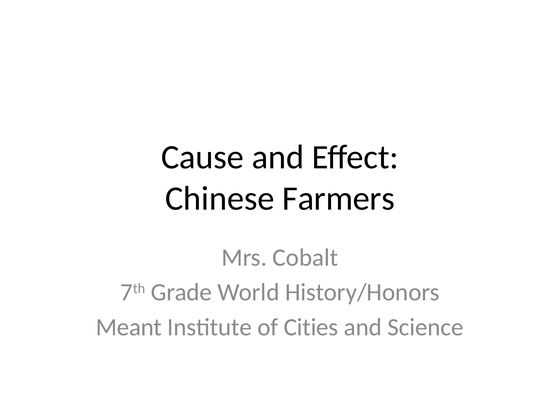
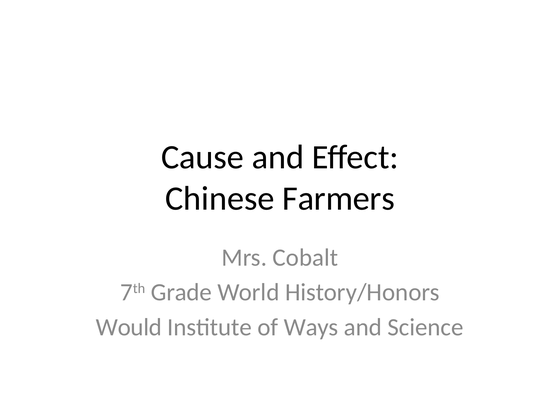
Meant: Meant -> Would
Cities: Cities -> Ways
